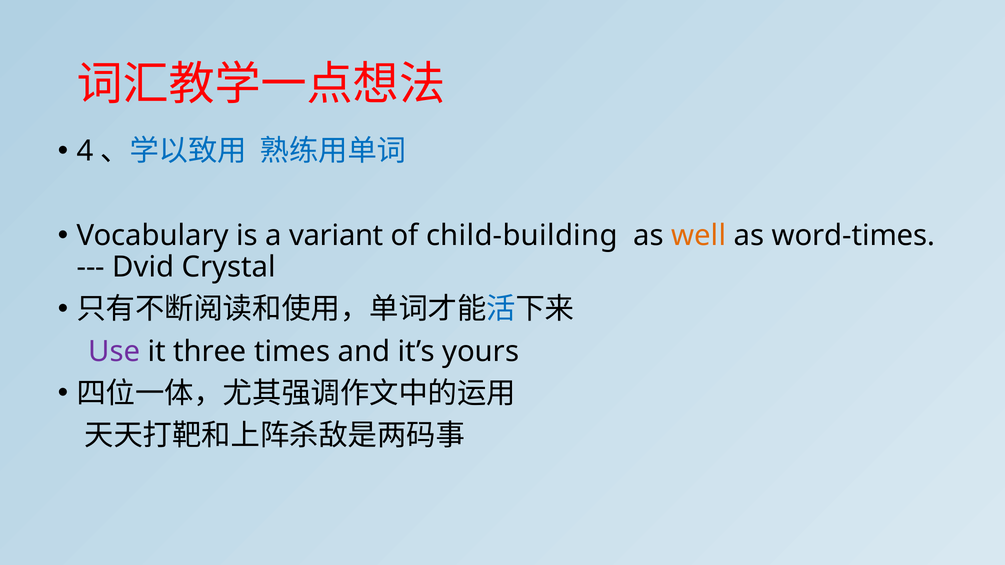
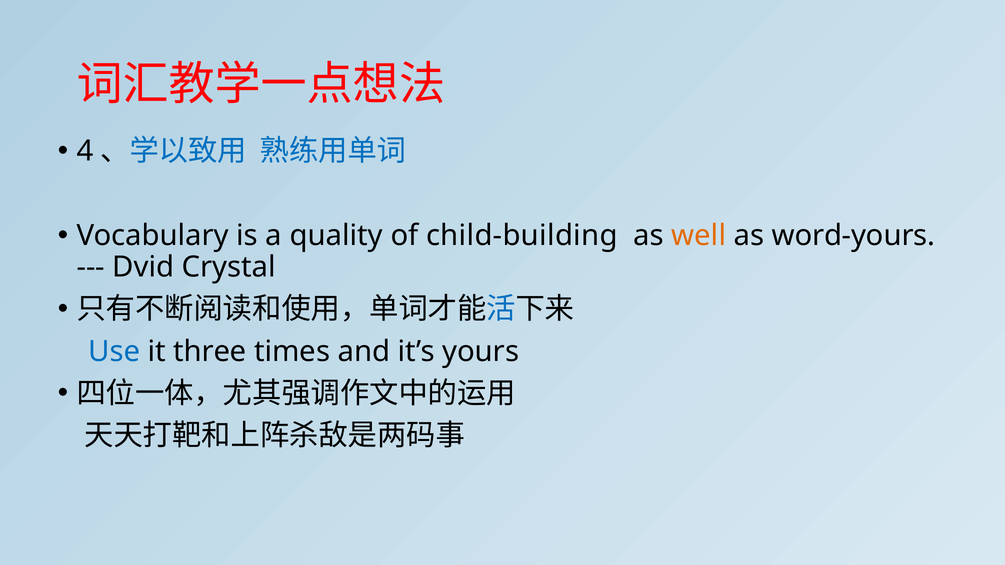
variant: variant -> quality
word-times: word-times -> word-yours
Use colour: purple -> blue
